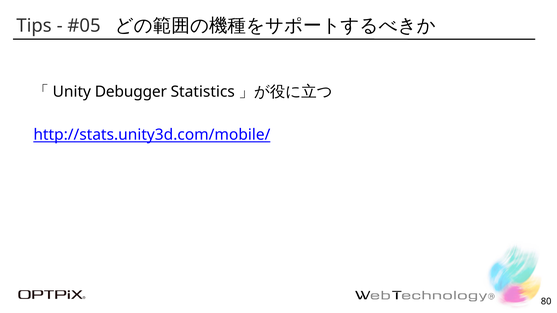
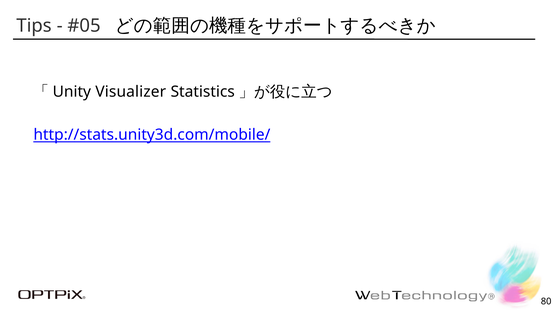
Debugger: Debugger -> Visualizer
